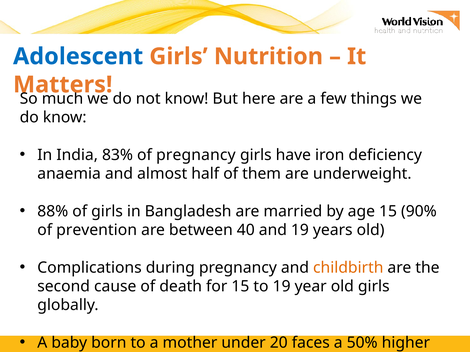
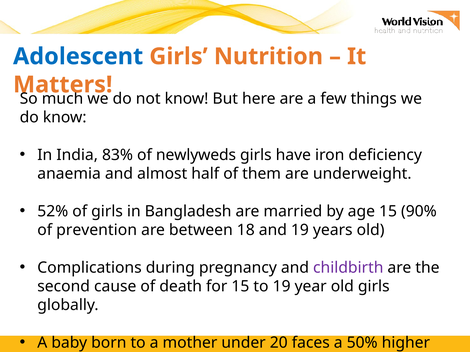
of pregnancy: pregnancy -> newlyweds
88%: 88% -> 52%
40: 40 -> 18
childbirth colour: orange -> purple
